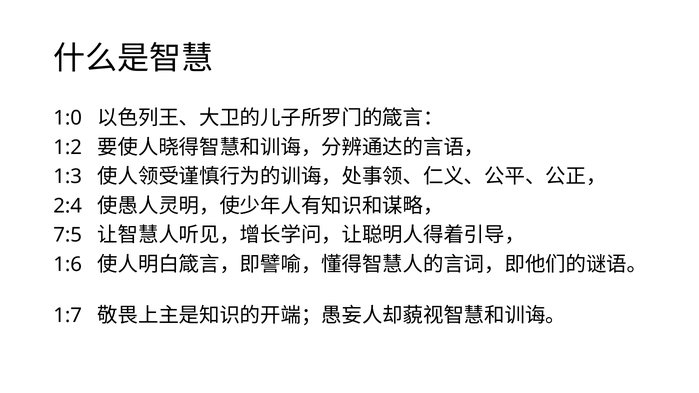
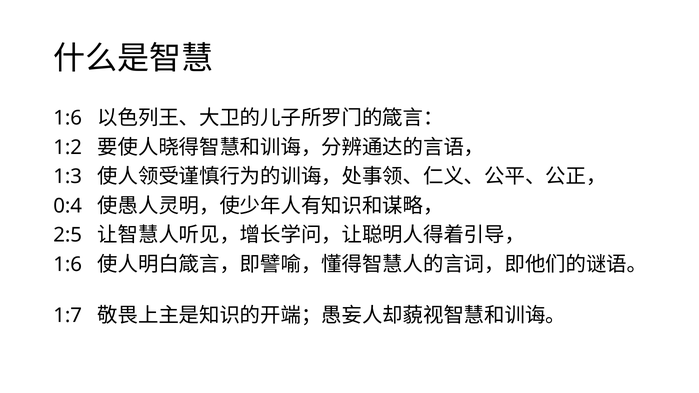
1:0 at (68, 118): 1:0 -> 1:6
2:4: 2:4 -> 0:4
7:5: 7:5 -> 2:5
